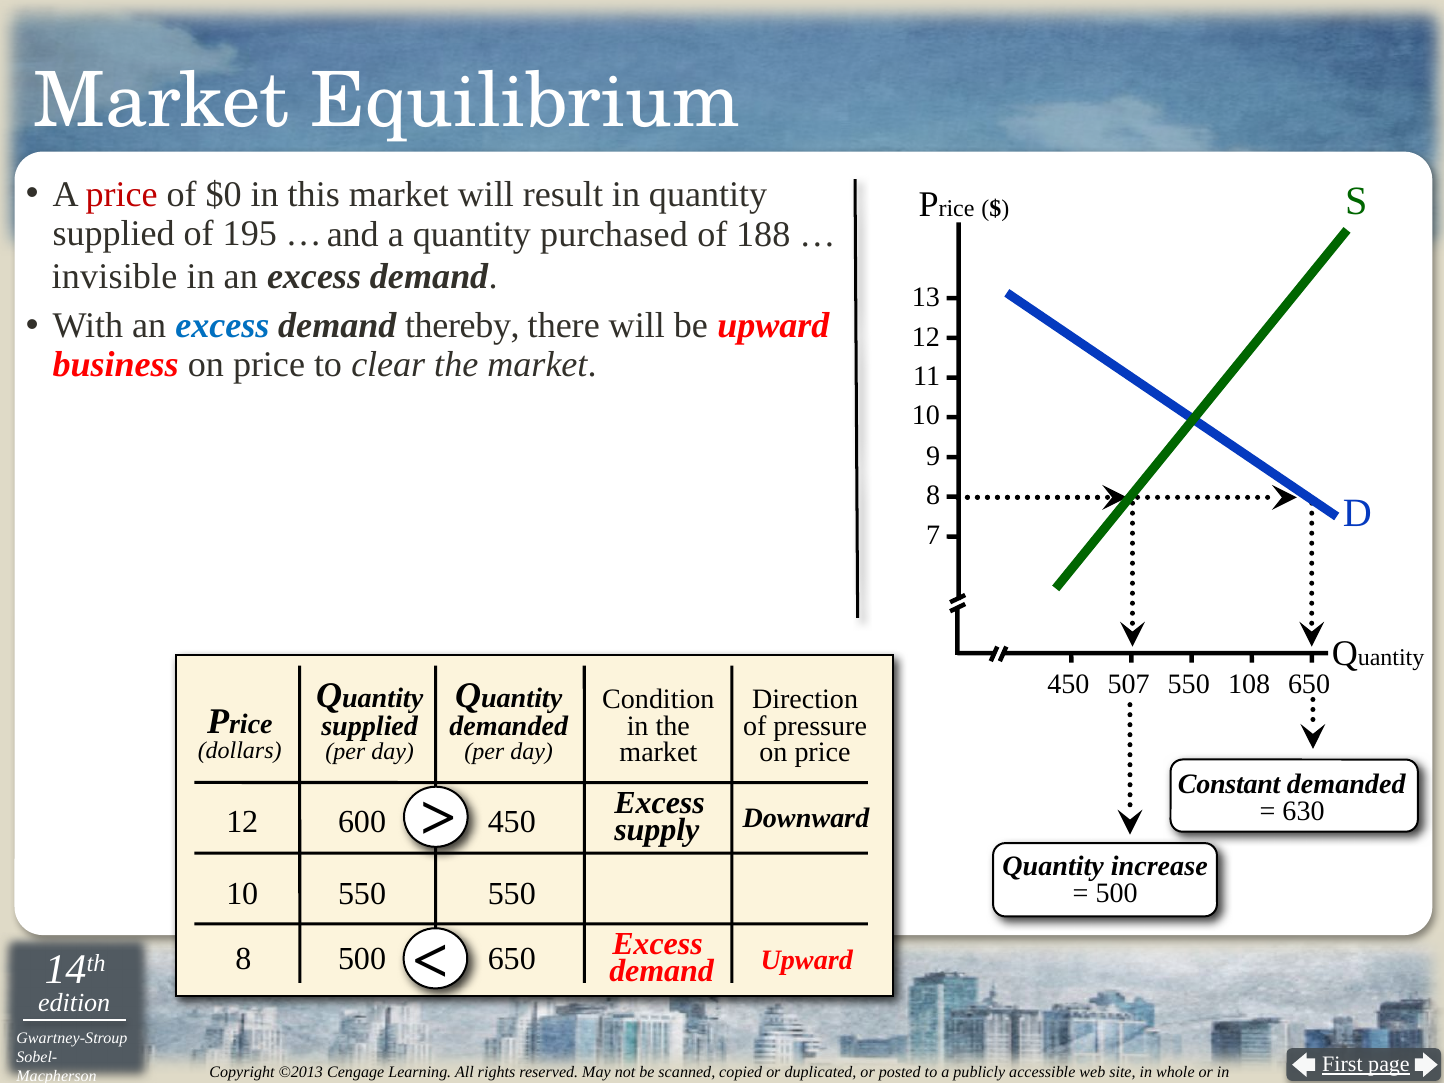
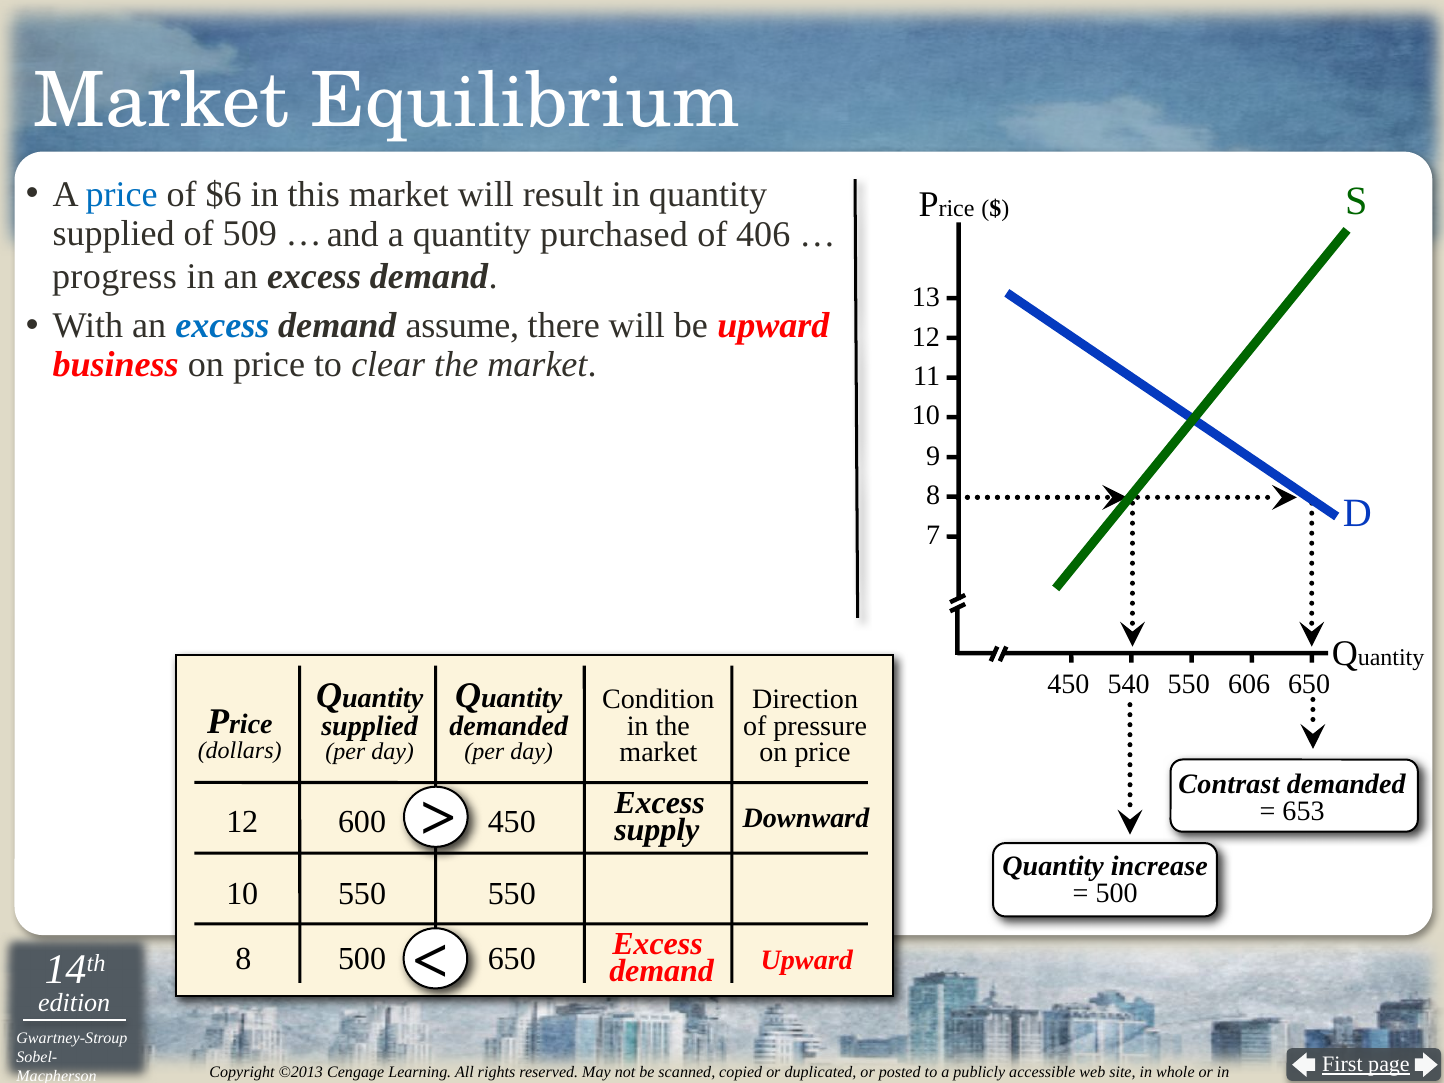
price at (122, 194) colour: red -> blue
$0: $0 -> $6
195: 195 -> 509
188: 188 -> 406
invisible: invisible -> progress
thereby: thereby -> assume
507: 507 -> 540
108: 108 -> 606
Constant: Constant -> Contrast
630: 630 -> 653
